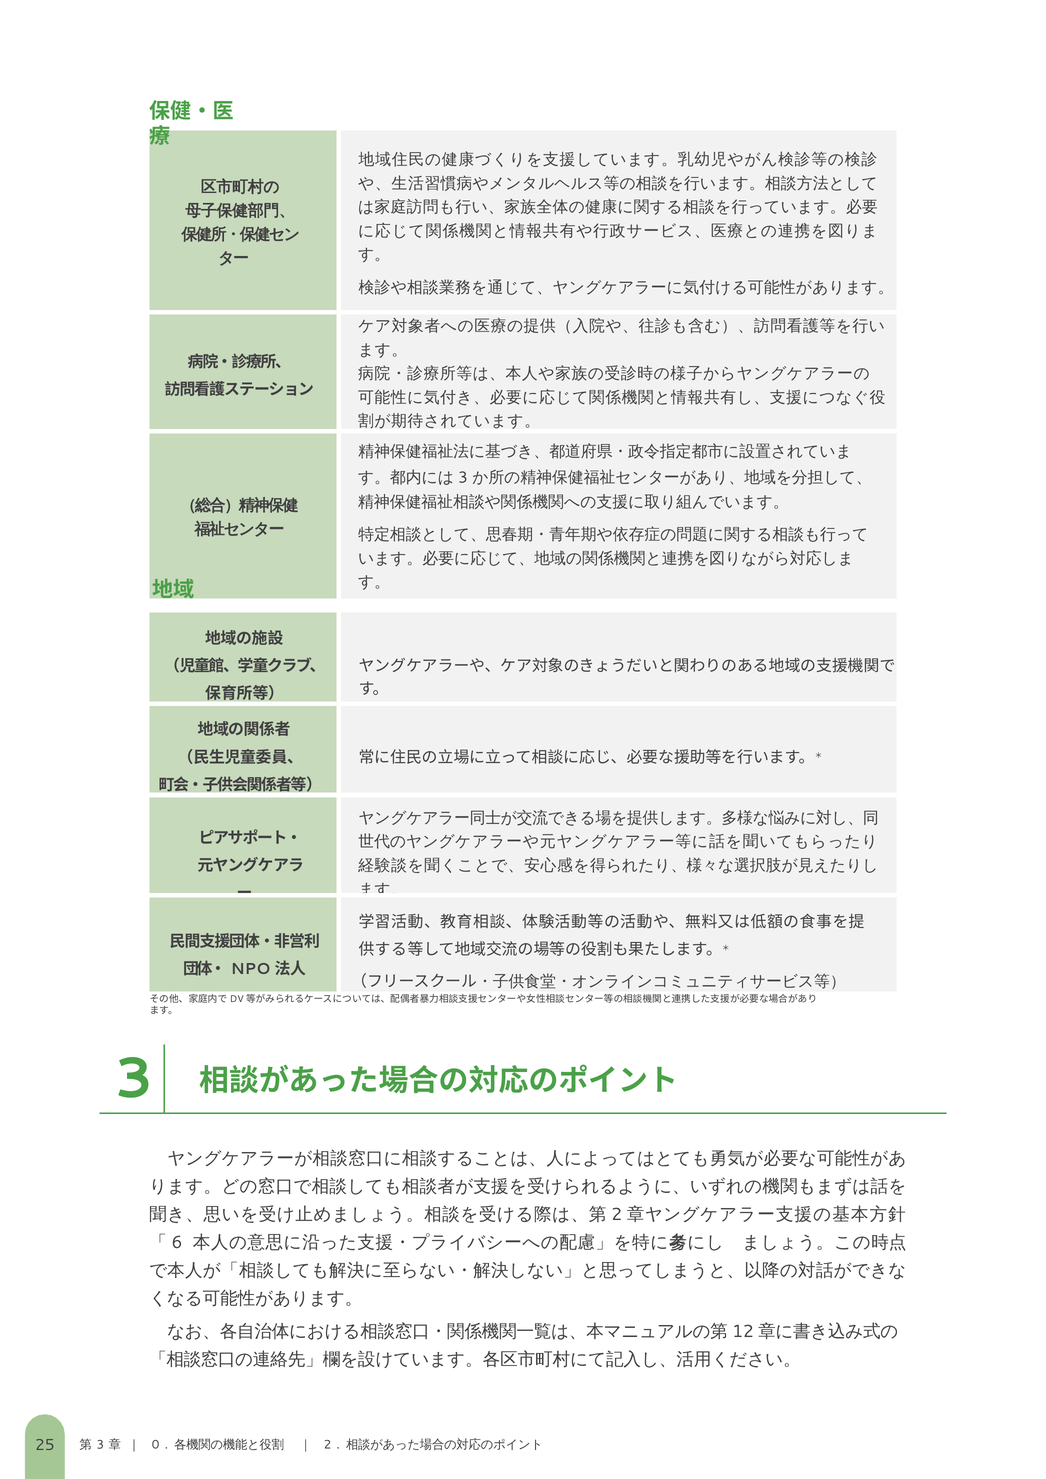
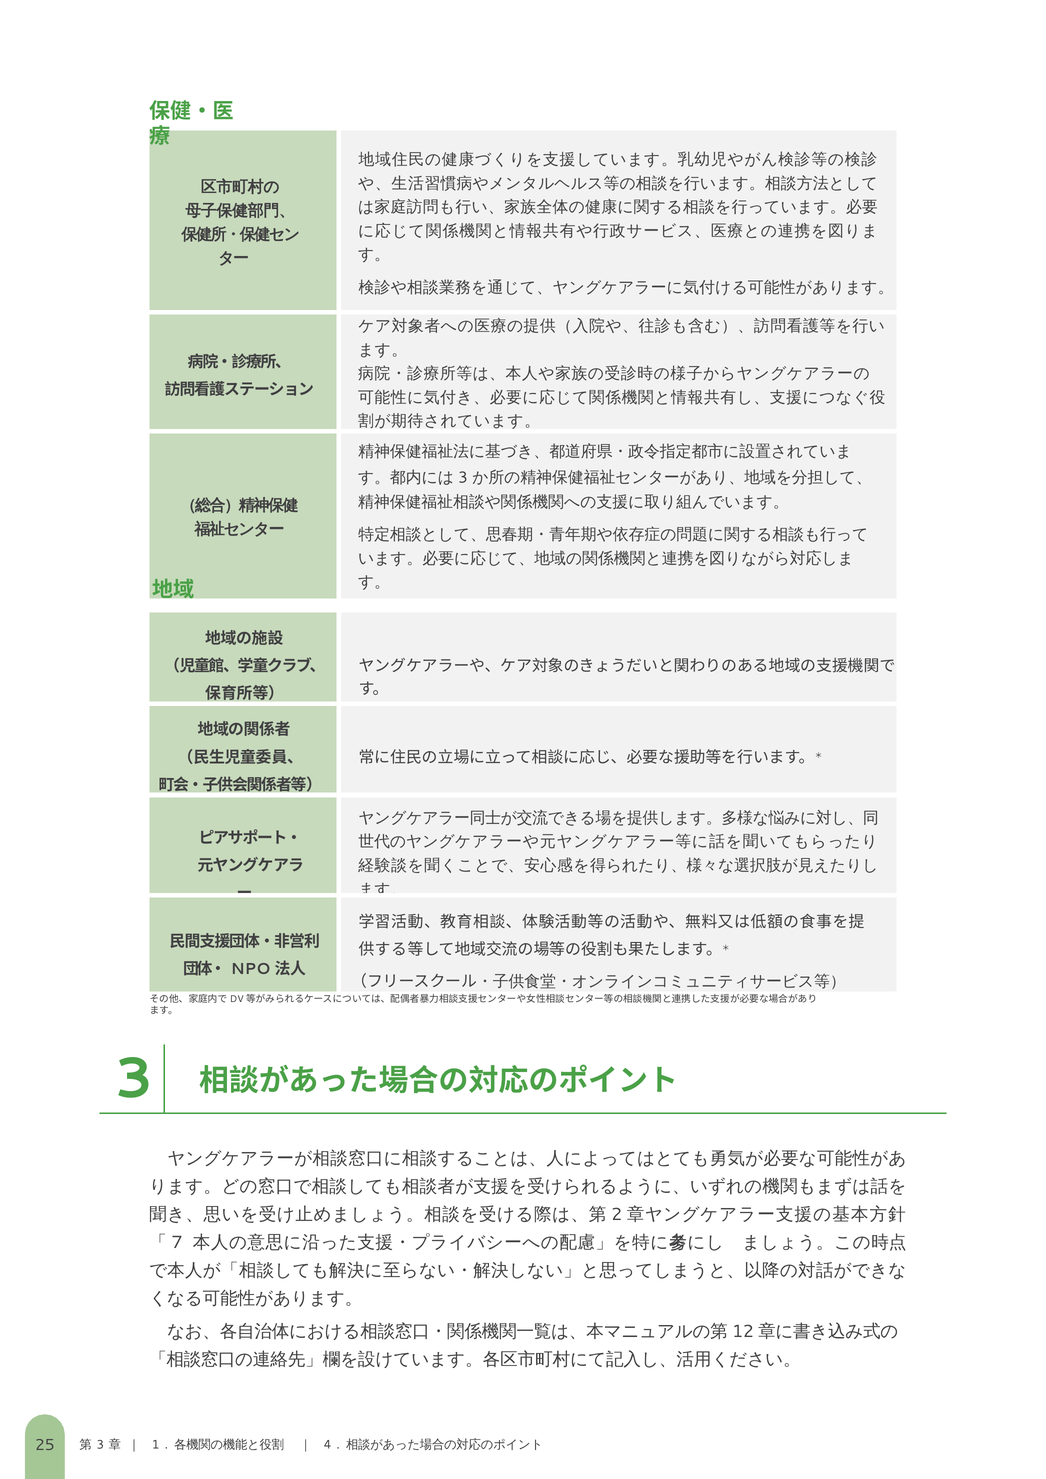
6: 6 -> 7
0: 0 -> 1
2 at (327, 1445): 2 -> 4
